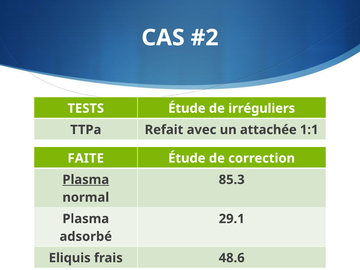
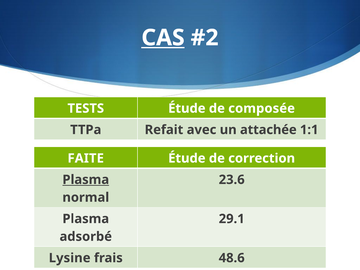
CAS underline: none -> present
irréguliers: irréguliers -> composée
85.3: 85.3 -> 23.6
Eliquis: Eliquis -> Lysine
